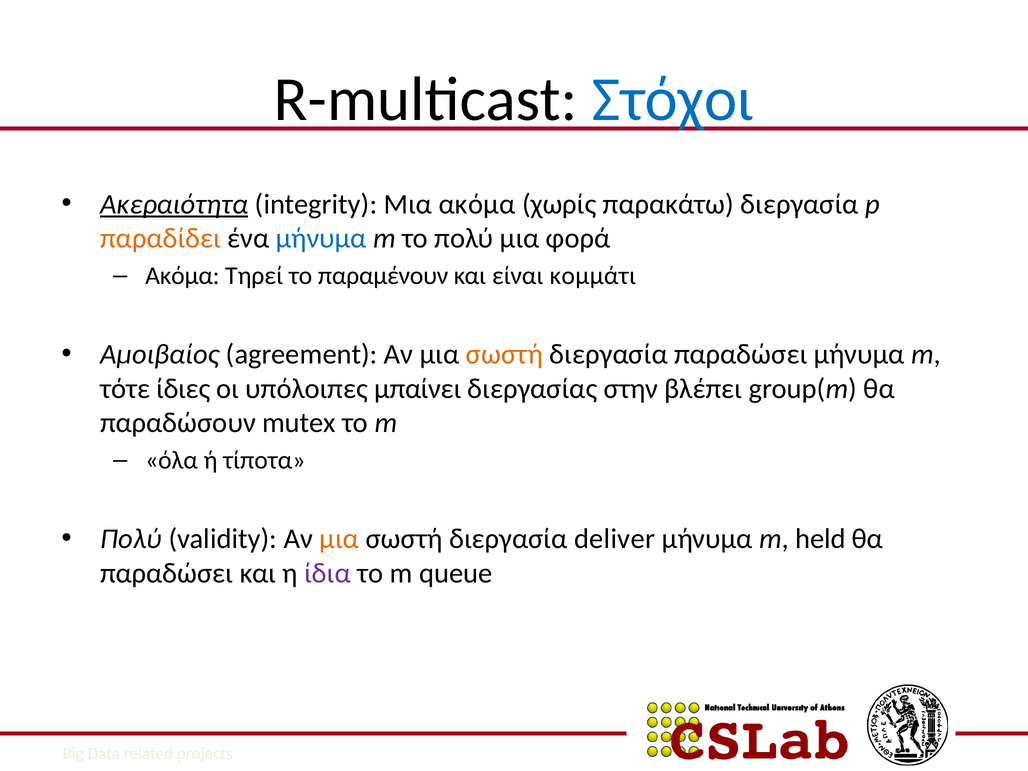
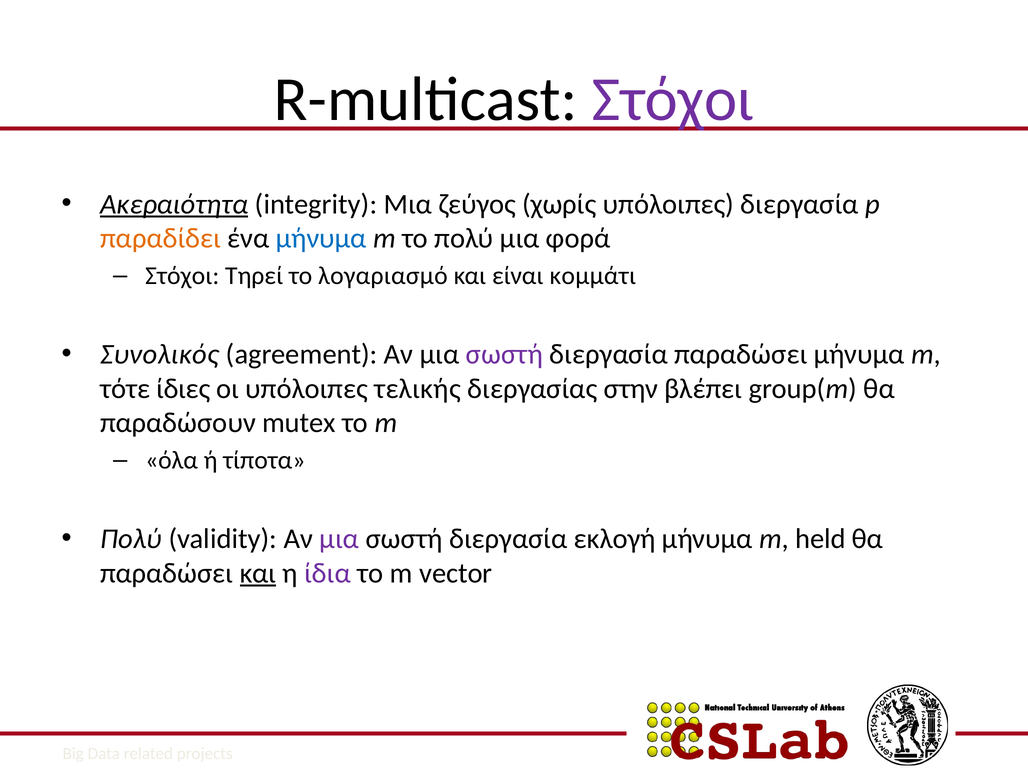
Στόχοι at (673, 100) colour: blue -> purple
Μια ακόμα: ακόμα -> ζεύγος
χωρίς παρακάτω: παρακάτω -> υπόλοιπες
Ακόμα at (182, 276): Ακόμα -> Στόχοι
παραμένουν: παραμένουν -> λογαριασμό
Αμοιβαίος: Αμοιβαίος -> Συνολικός
σωστή at (504, 354) colour: orange -> purple
μπαίνει: μπαίνει -> τελικής
μια at (339, 539) colour: orange -> purple
deliver: deliver -> εκλογή
και at (258, 573) underline: none -> present
queue: queue -> vector
